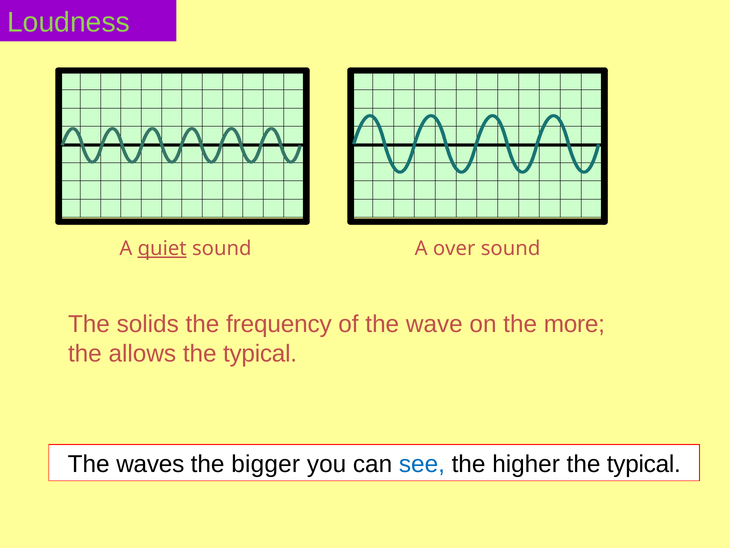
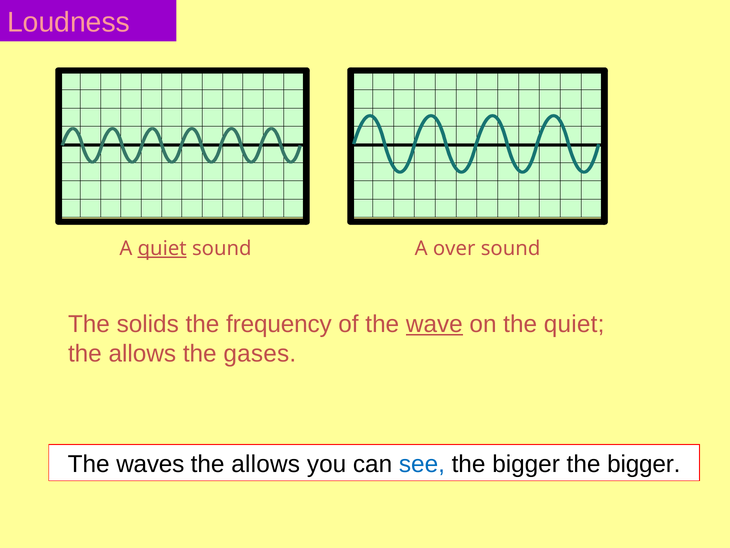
Loudness colour: light green -> pink
wave underline: none -> present
the more: more -> quiet
typical at (260, 353): typical -> gases
bigger at (266, 464): bigger -> allows
higher at (526, 464): higher -> bigger
typical at (644, 464): typical -> bigger
